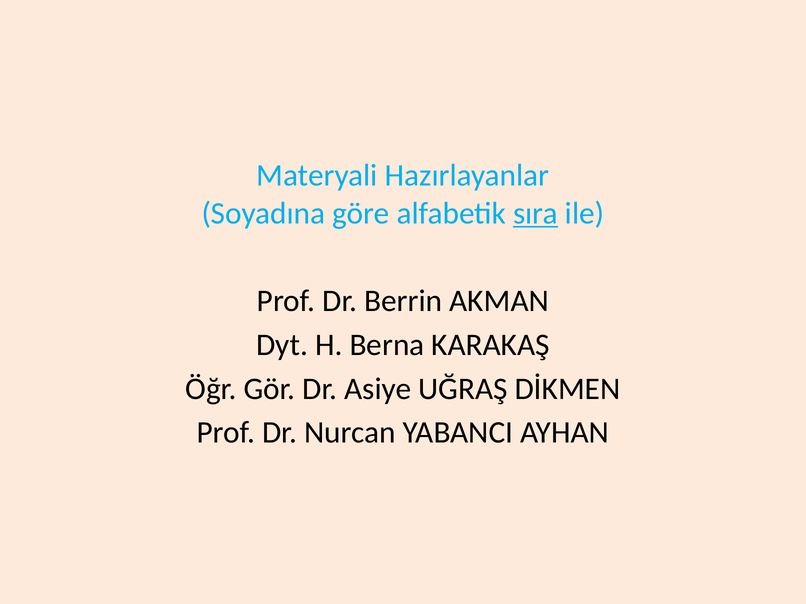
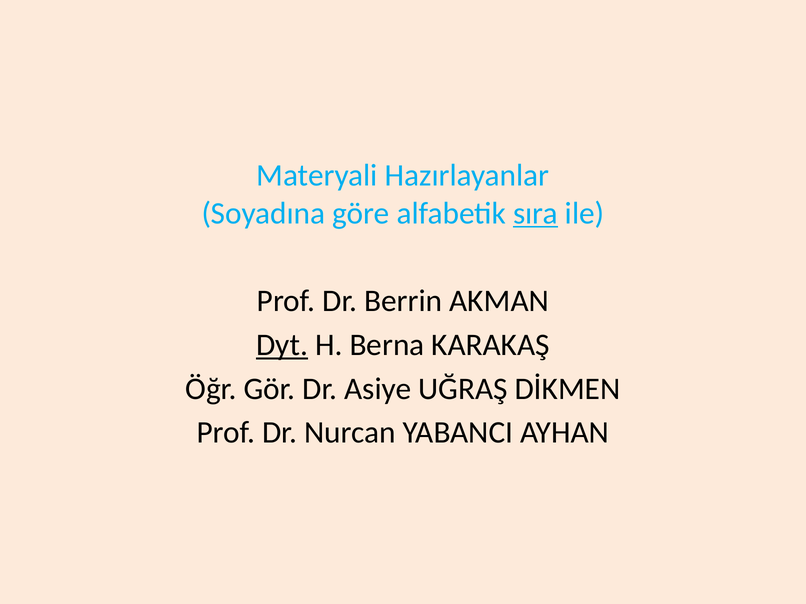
Dyt underline: none -> present
